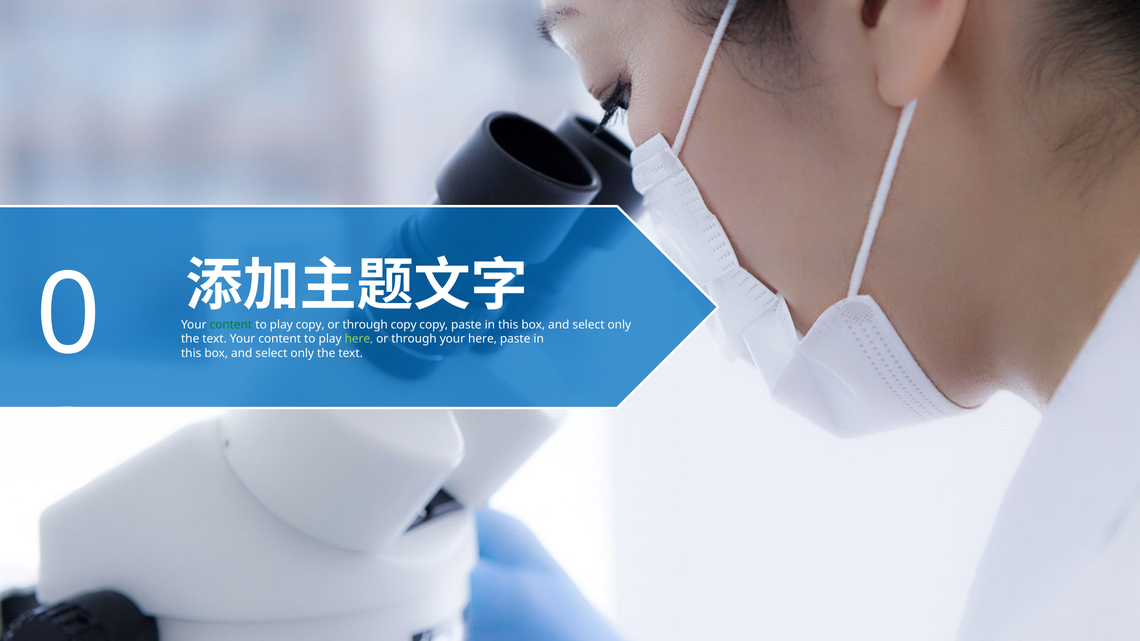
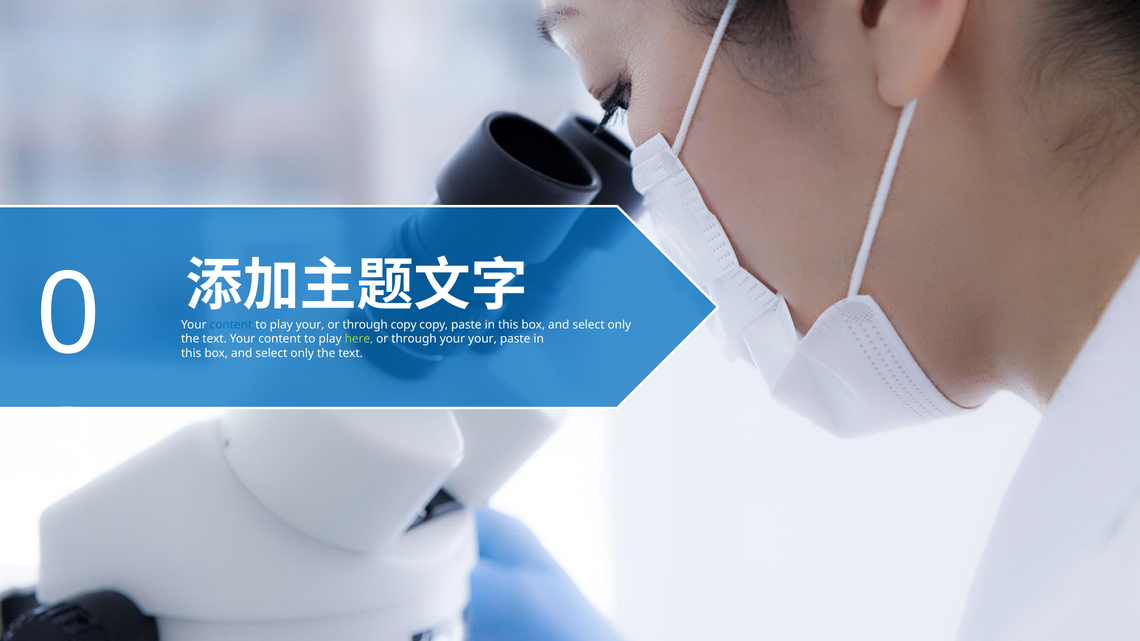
content at (231, 325) colour: green -> blue
play copy: copy -> your
your here: here -> your
